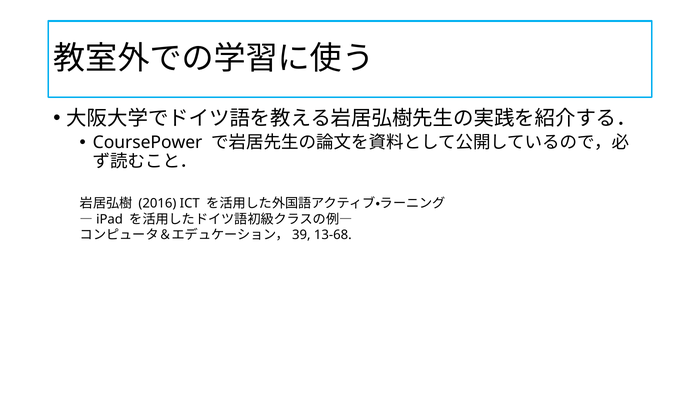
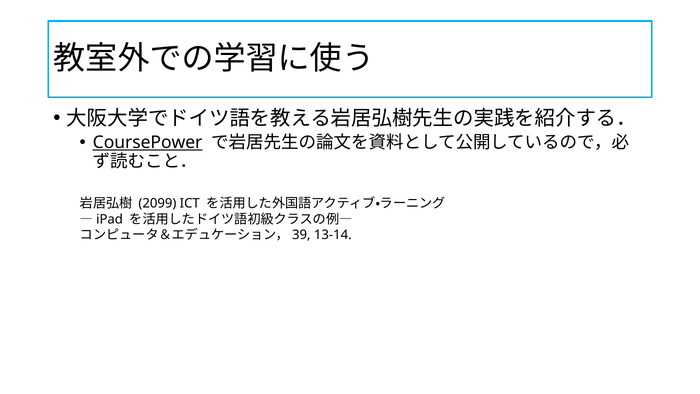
CoursePower underline: none -> present
2016: 2016 -> 2099
13-68: 13-68 -> 13-14
